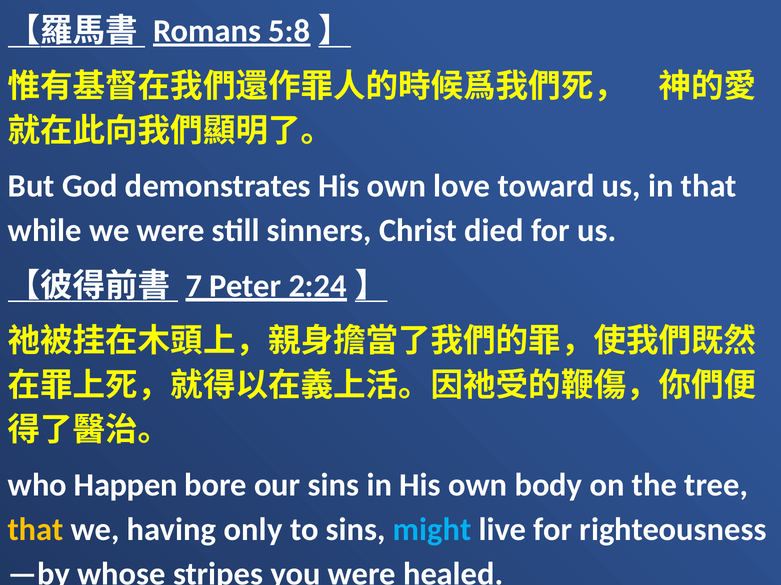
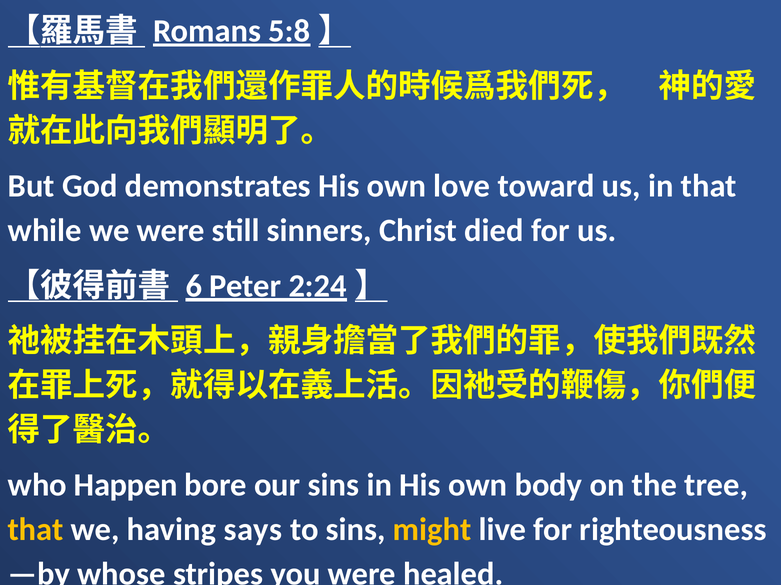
7: 7 -> 6
only: only -> says
might colour: light blue -> yellow
